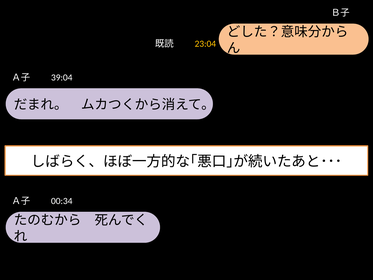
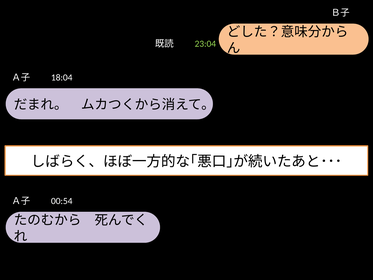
23:04 colour: yellow -> light green
39:04: 39:04 -> 18:04
00:34: 00:34 -> 00:54
